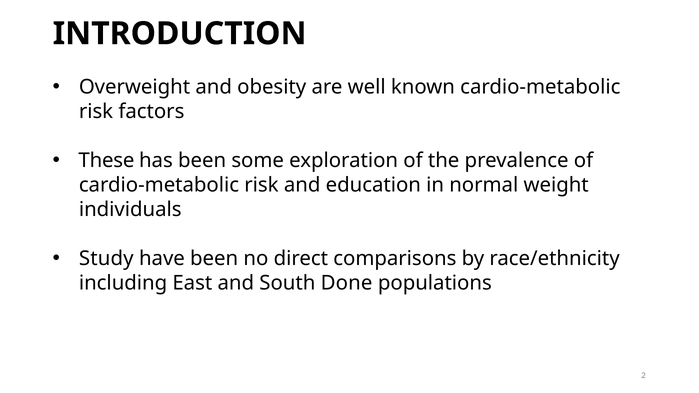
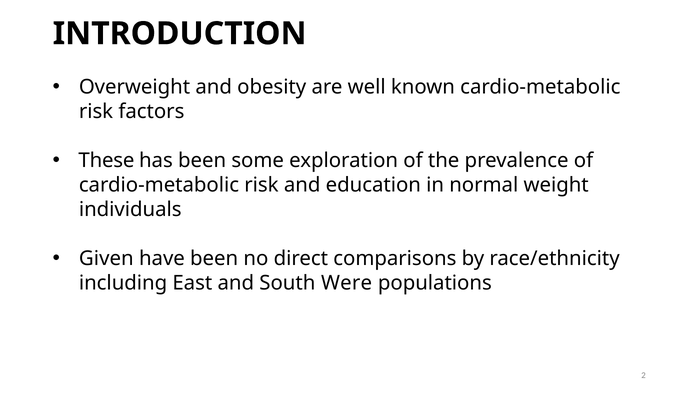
Study: Study -> Given
Done: Done -> Were
